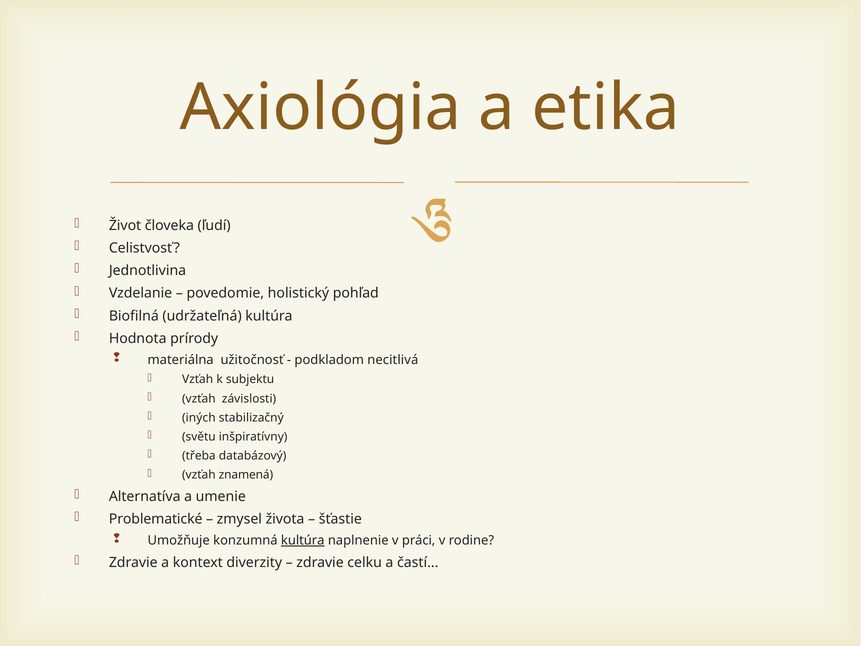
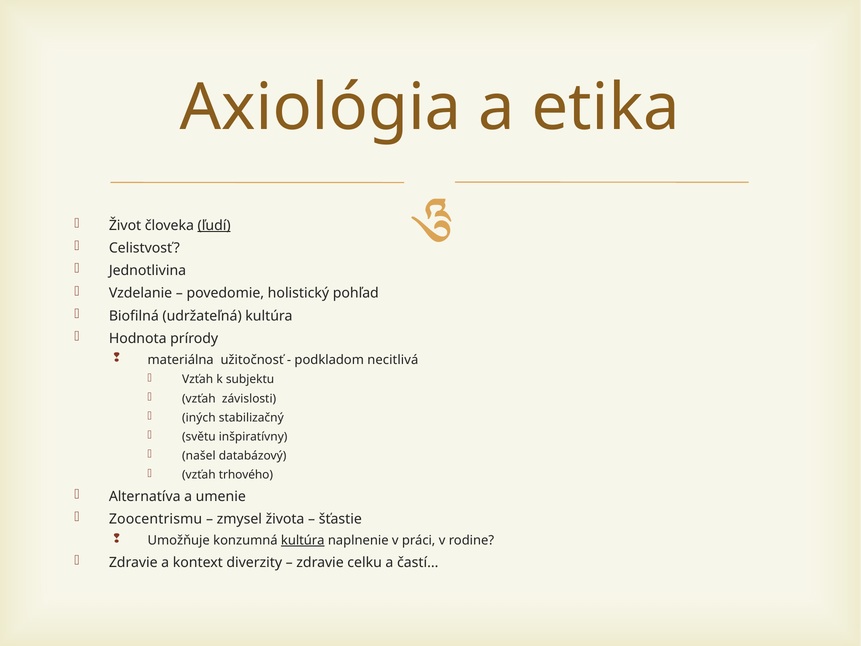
ľudí underline: none -> present
třeba: třeba -> našel
znamená: znamená -> trhového
Problematické: Problematické -> Zoocentrismu
